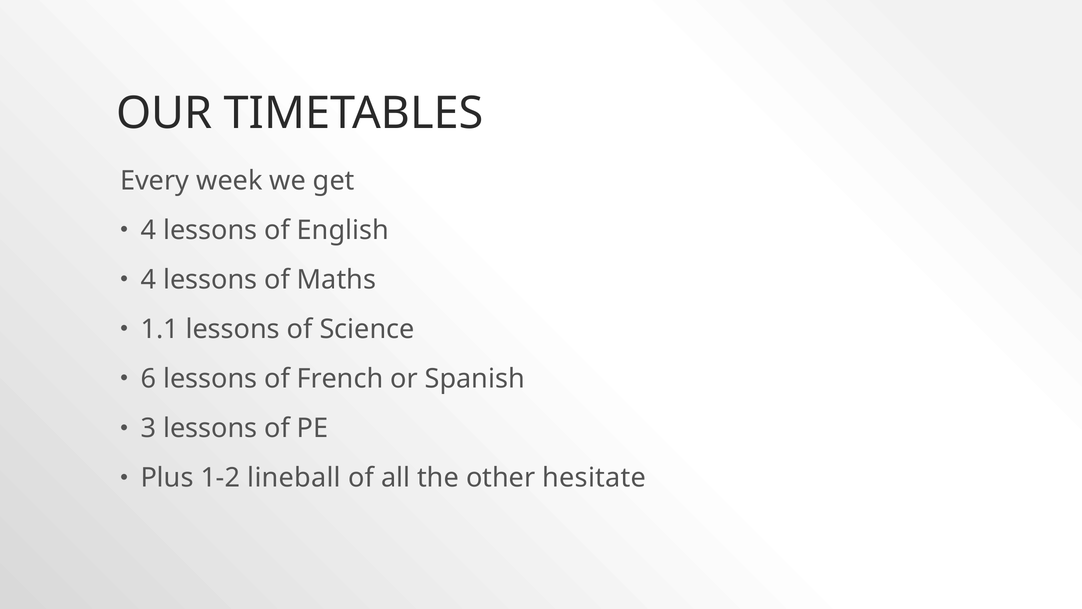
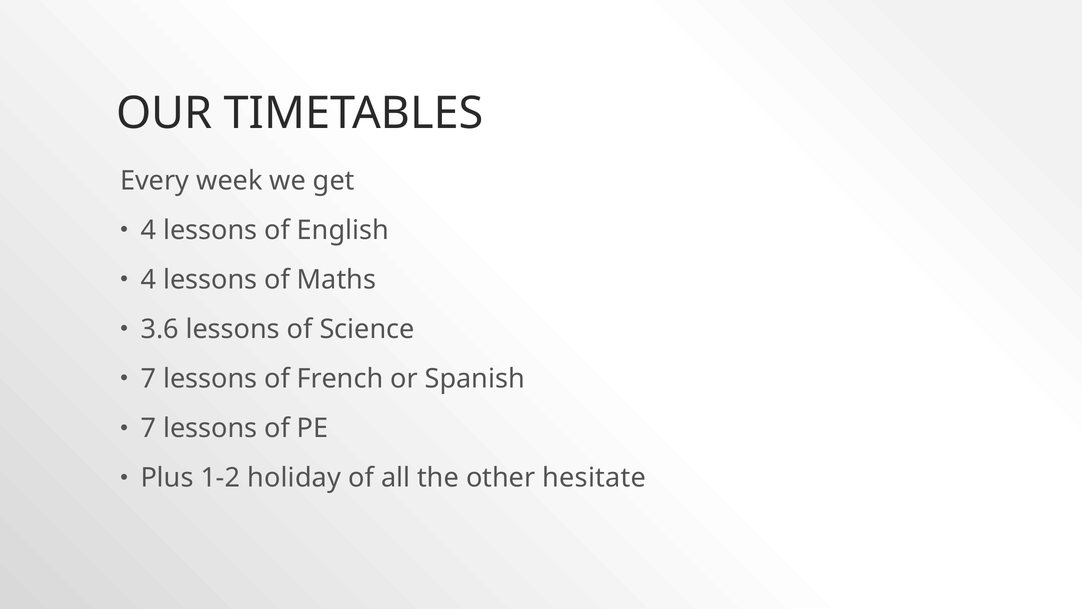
1.1: 1.1 -> 3.6
6 at (148, 379): 6 -> 7
3 at (148, 428): 3 -> 7
lineball: lineball -> holiday
